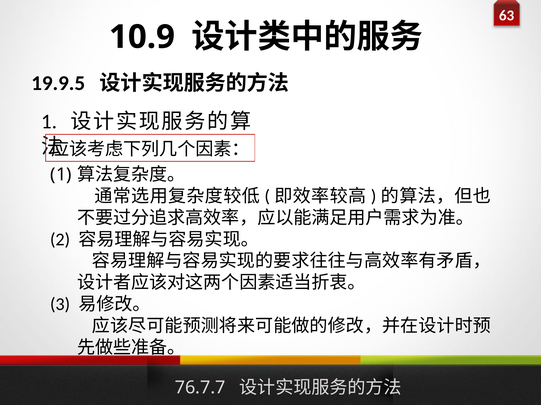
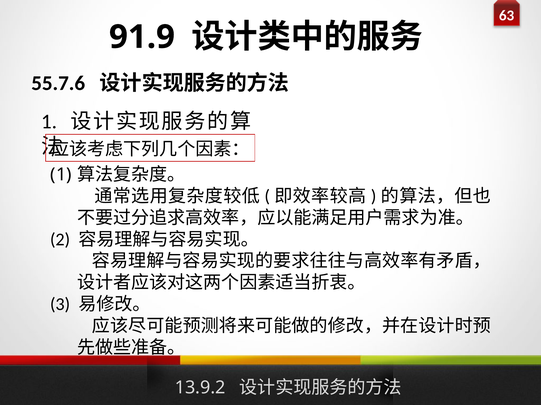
10.9: 10.9 -> 91.9
19.9.5: 19.9.5 -> 55.7.6
76.7.7: 76.7.7 -> 13.9.2
